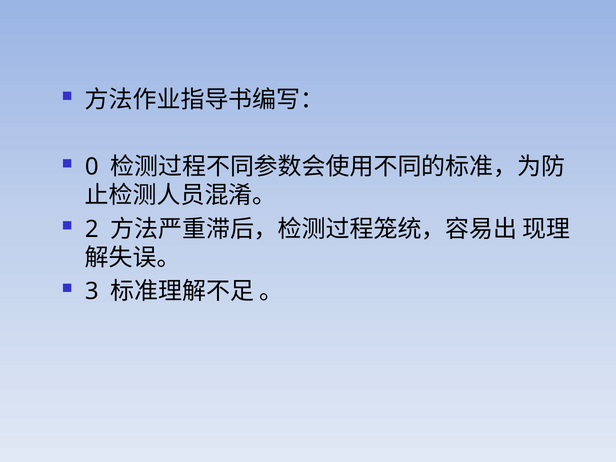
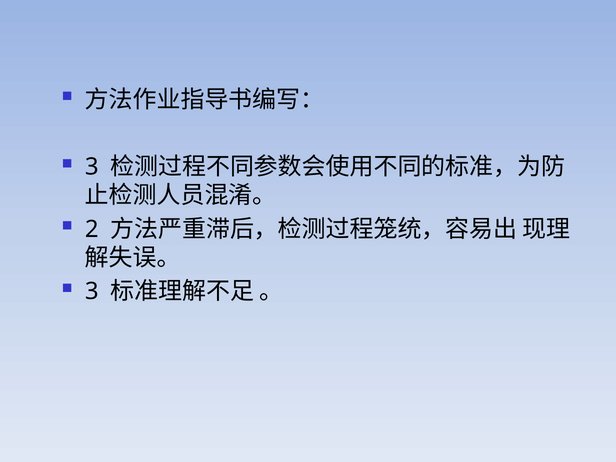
0 at (92, 167): 0 -> 3
